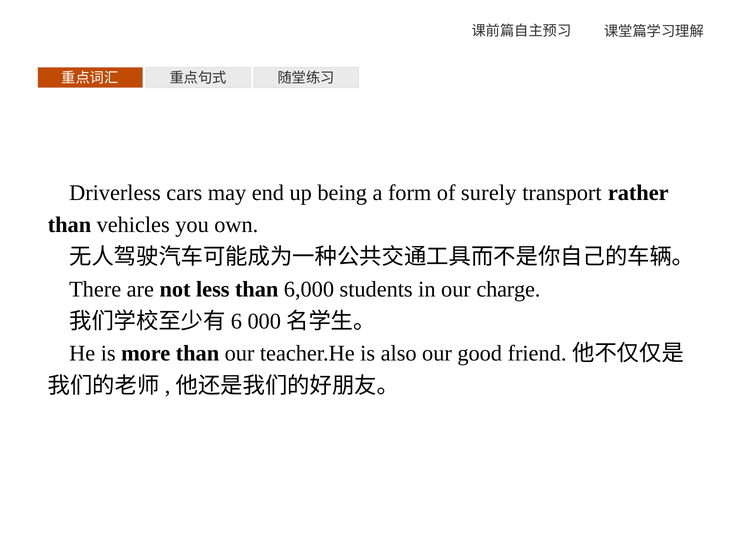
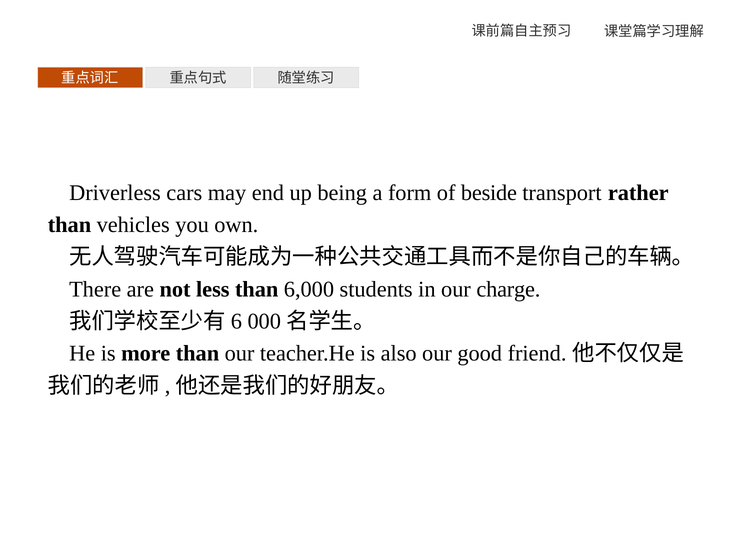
surely: surely -> beside
